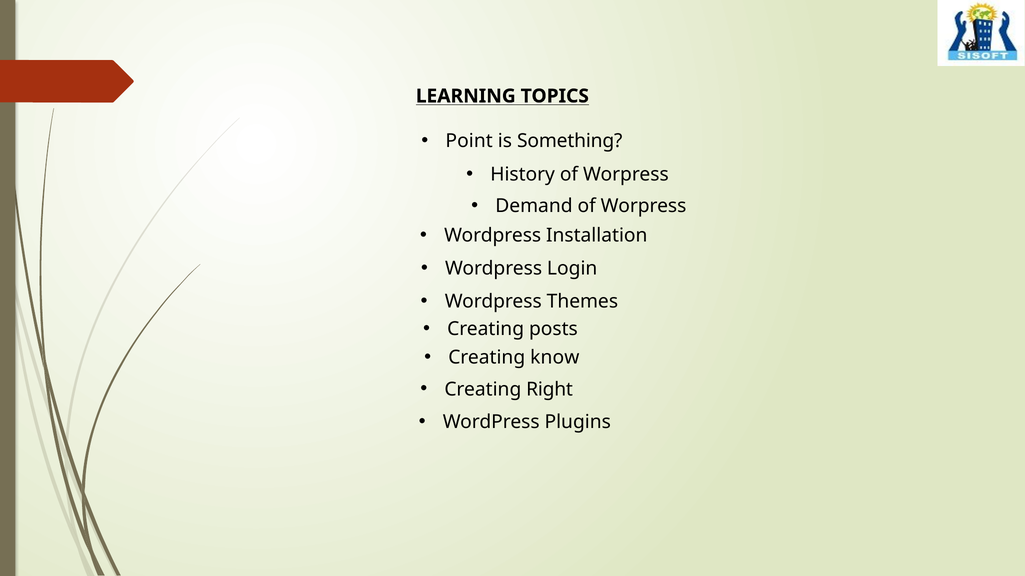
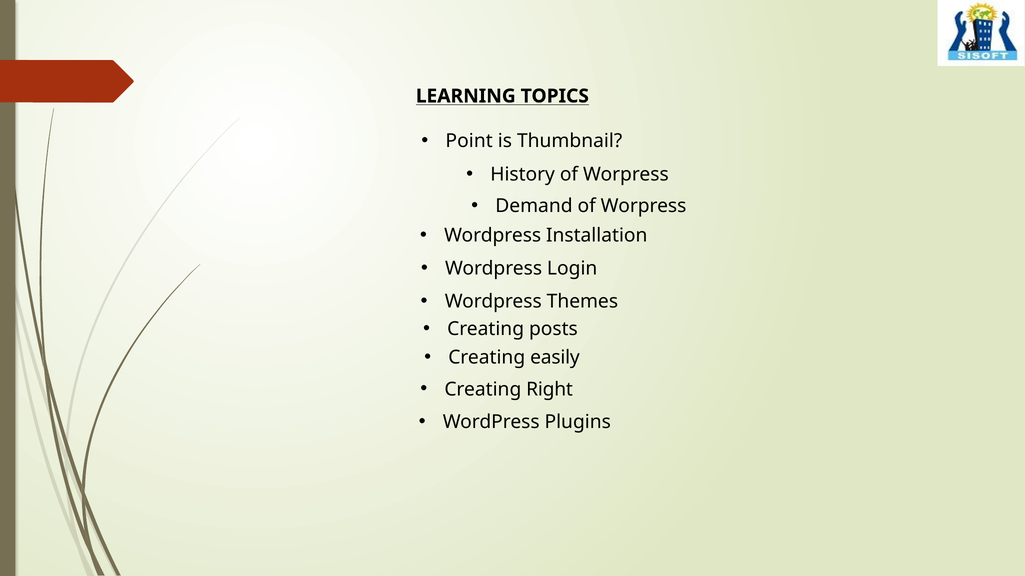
Something: Something -> Thumbnail
know: know -> easily
